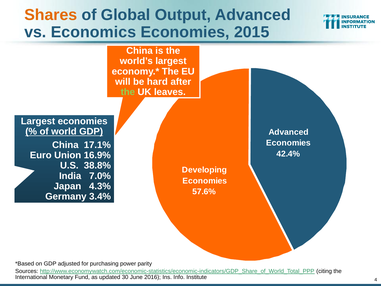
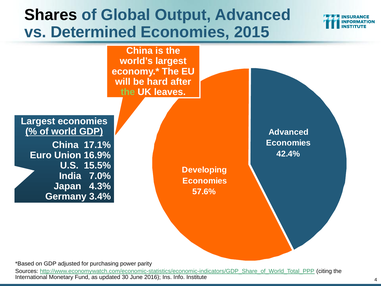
Shares colour: orange -> black
Economics: Economics -> Determined
38.8%: 38.8% -> 15.5%
